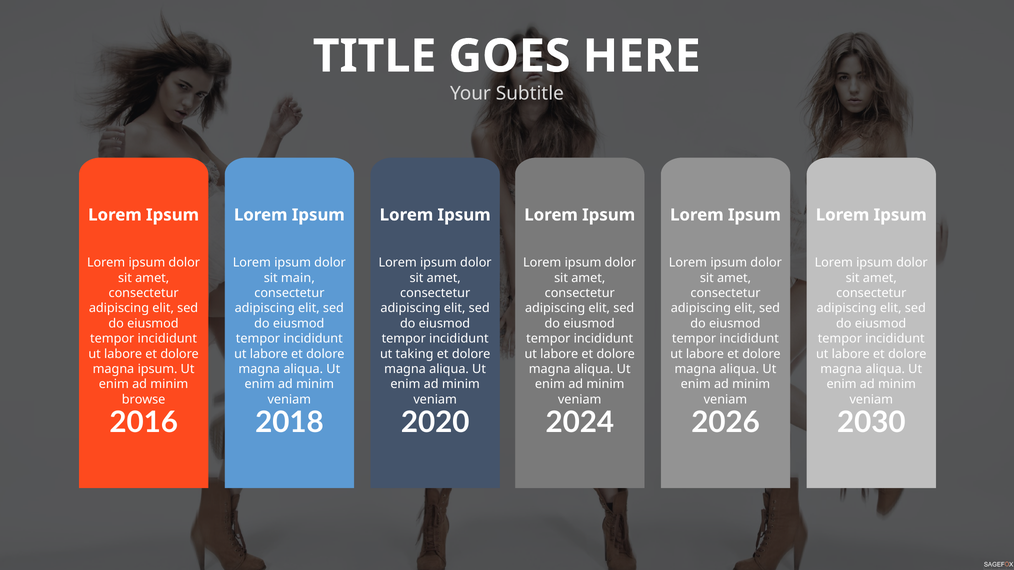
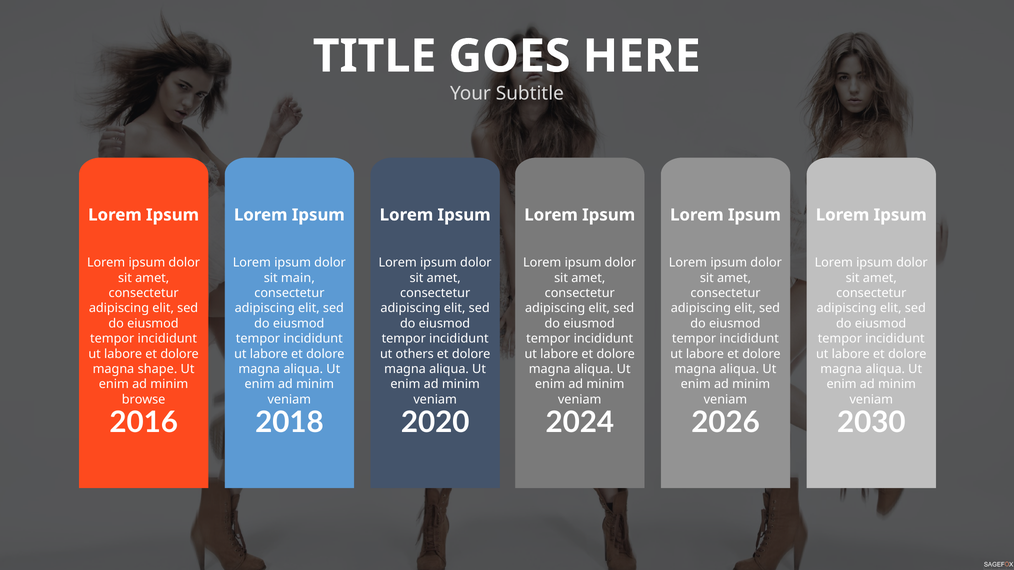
taking: taking -> others
magna ipsum: ipsum -> shape
